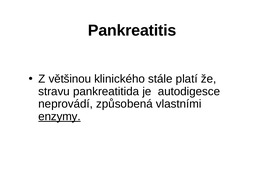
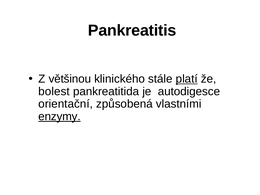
platí underline: none -> present
stravu: stravu -> bolest
neprovádí: neprovádí -> orientační
